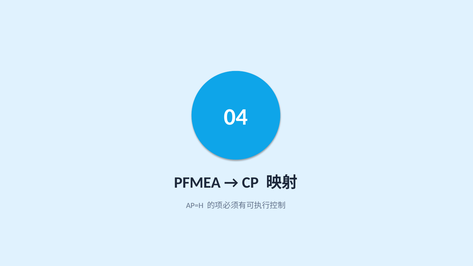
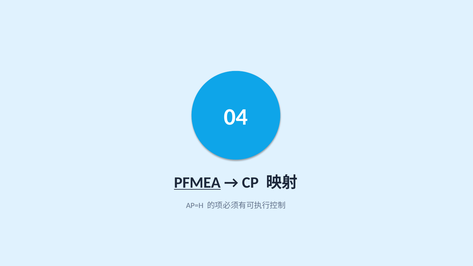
PFMEA underline: none -> present
